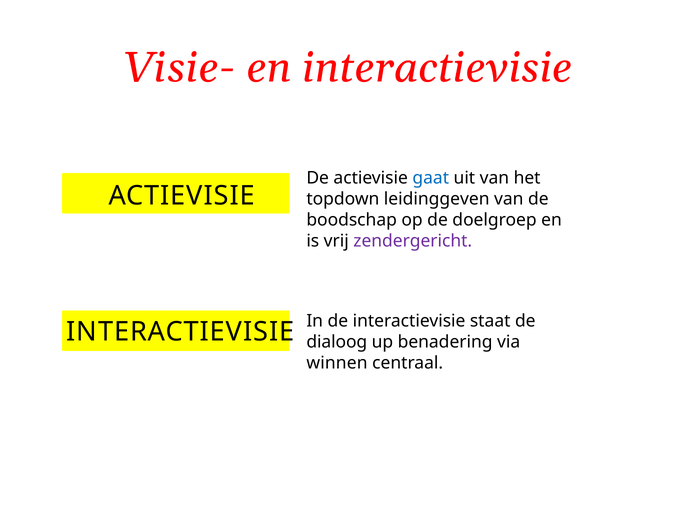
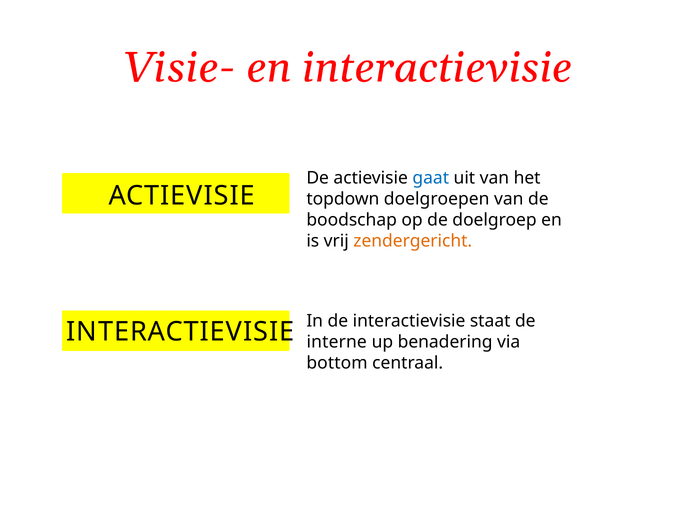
leidinggeven: leidinggeven -> doelgroepen
zendergericht colour: purple -> orange
dialoog: dialoog -> interne
winnen: winnen -> bottom
